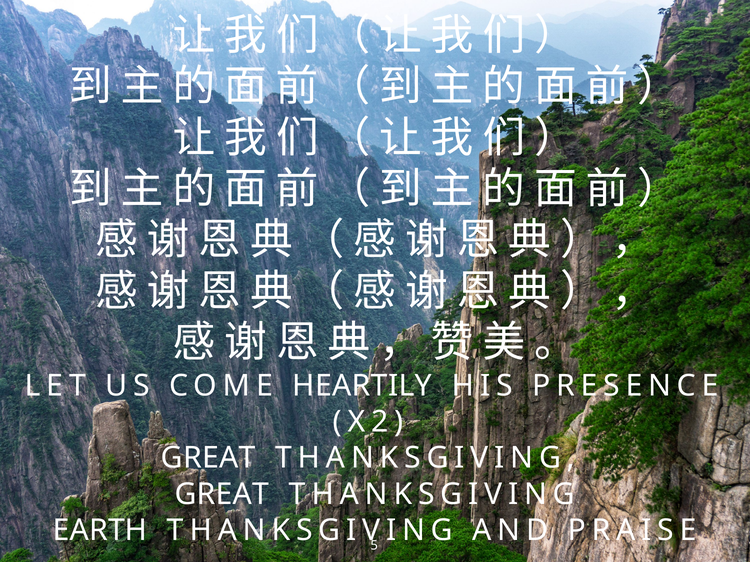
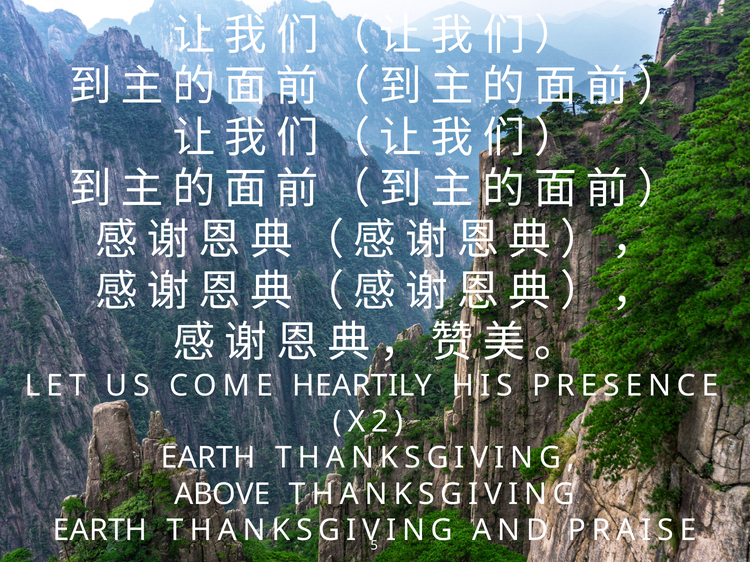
GREAT at (208, 458): GREAT -> EARTH
GREAT at (222, 495): GREAT -> ABOVE
